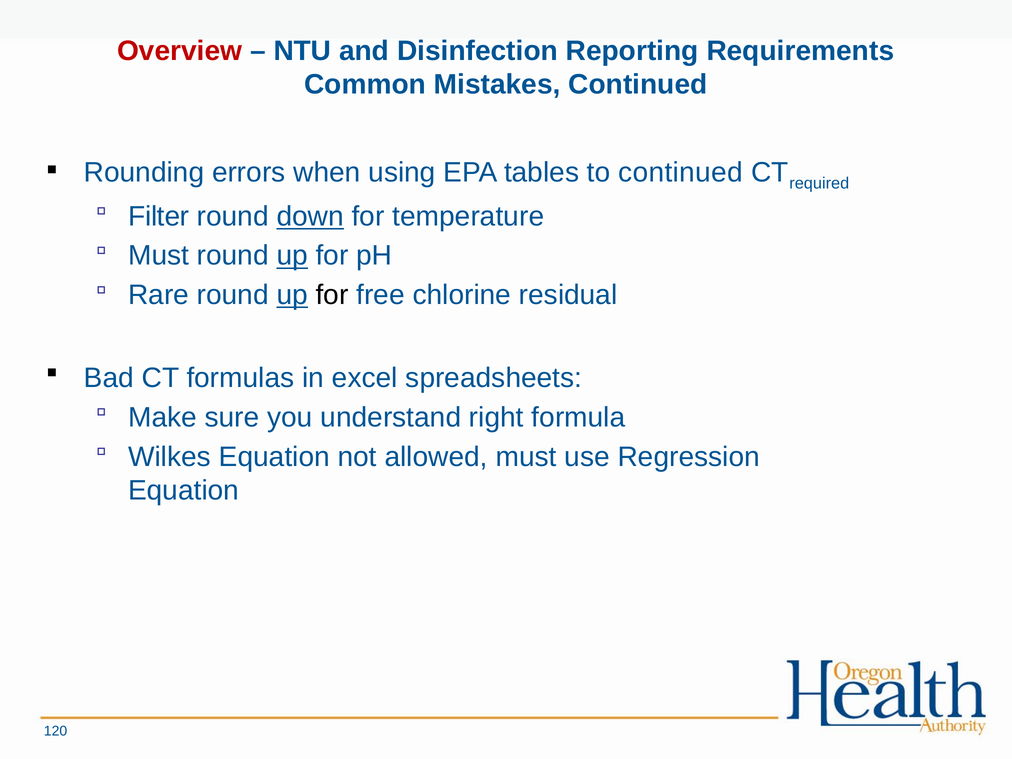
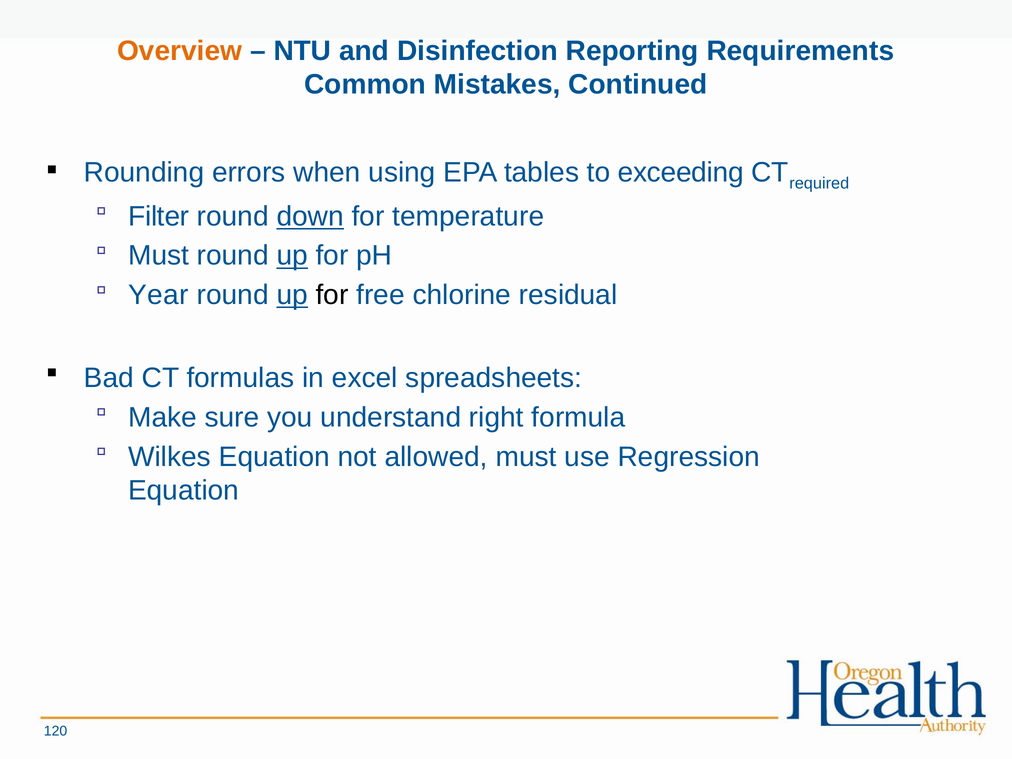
Overview colour: red -> orange
to continued: continued -> exceeding
Rare: Rare -> Year
